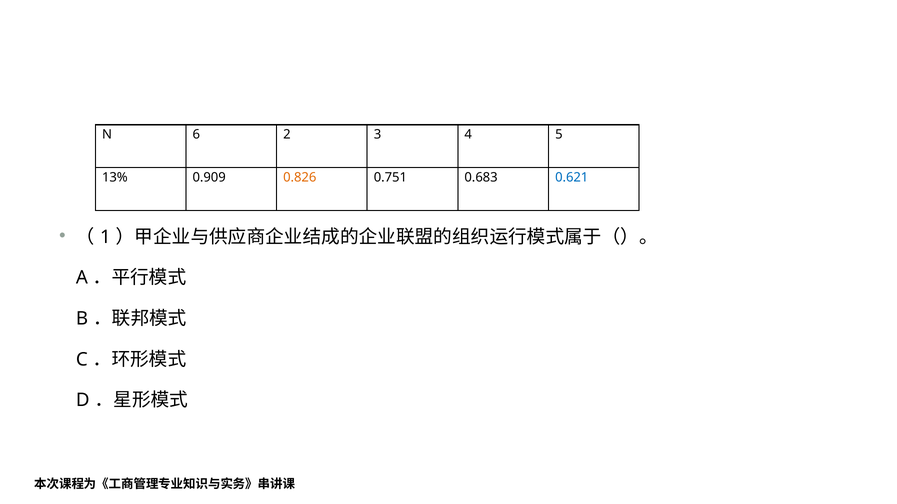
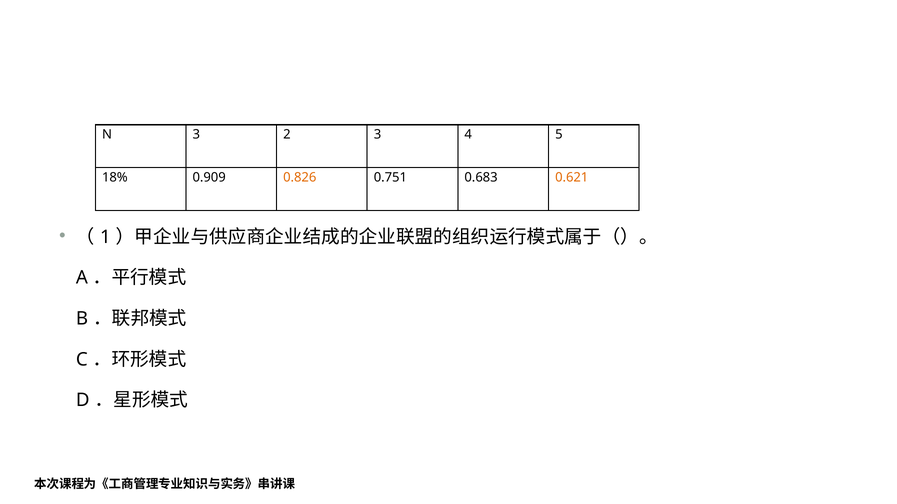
N 6: 6 -> 3
13%: 13% -> 18%
0.621 colour: blue -> orange
